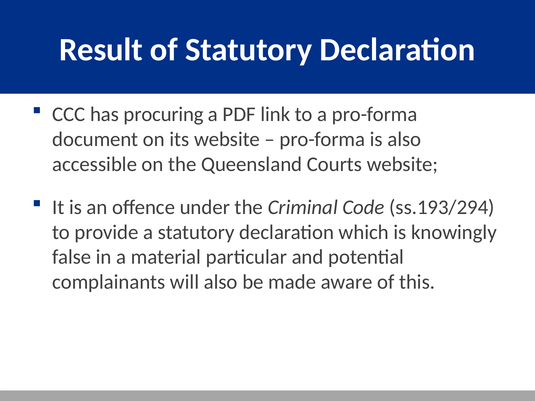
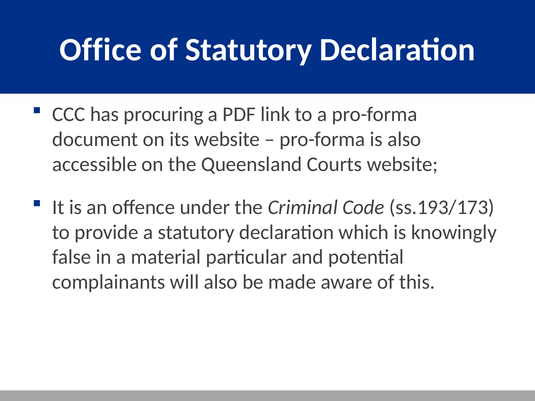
Result: Result -> Office
ss.193/294: ss.193/294 -> ss.193/173
